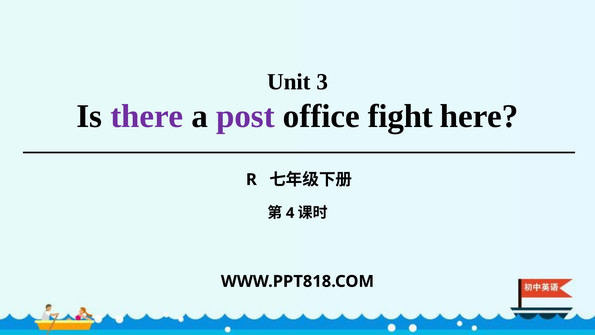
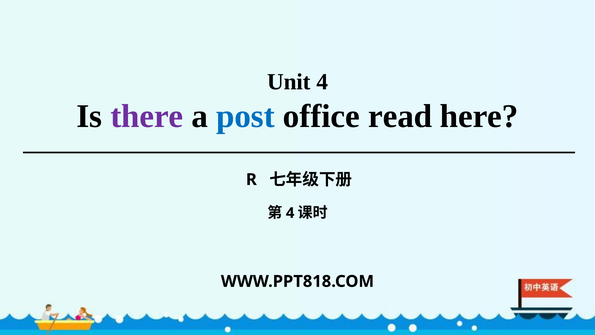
Unit 3: 3 -> 4
post colour: purple -> blue
fight: fight -> read
